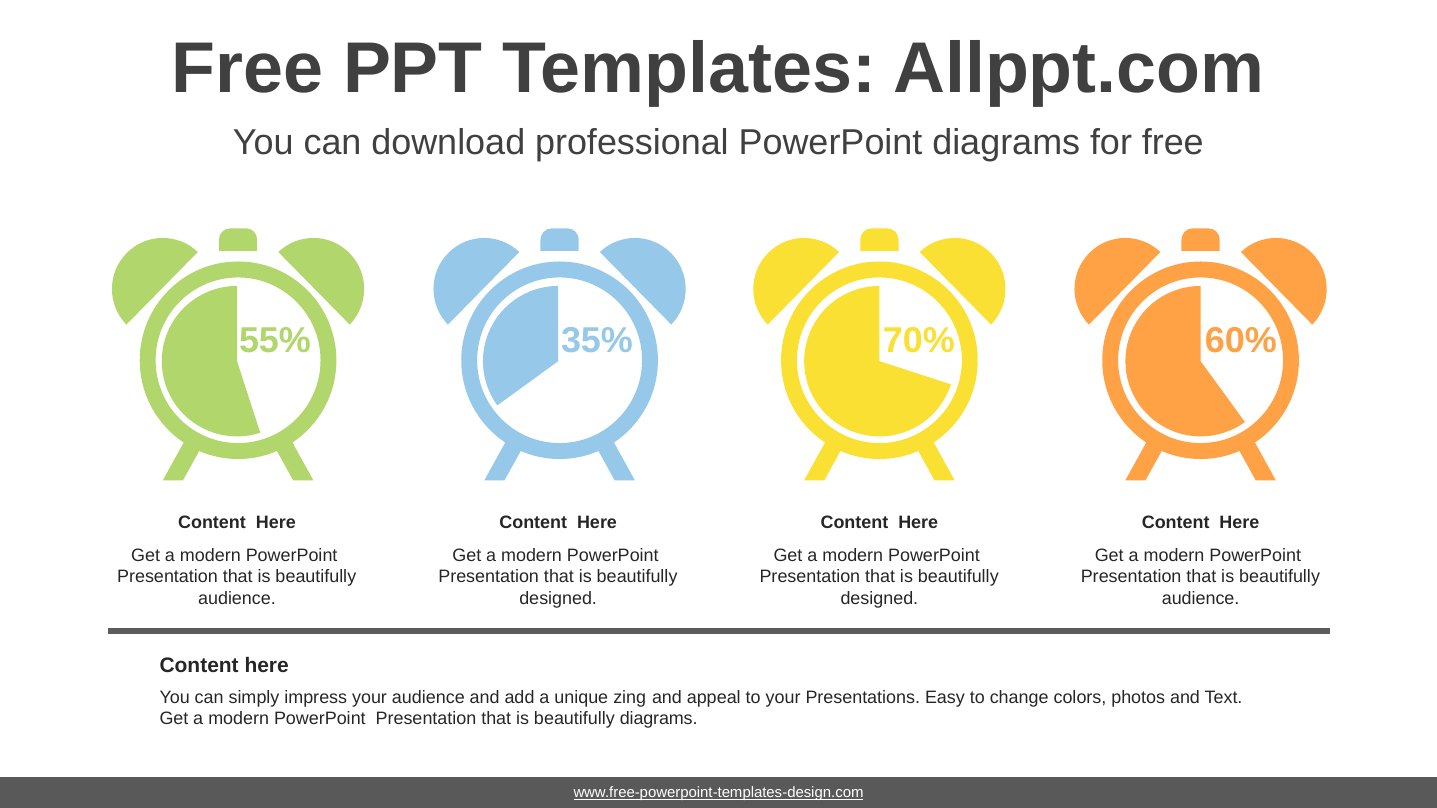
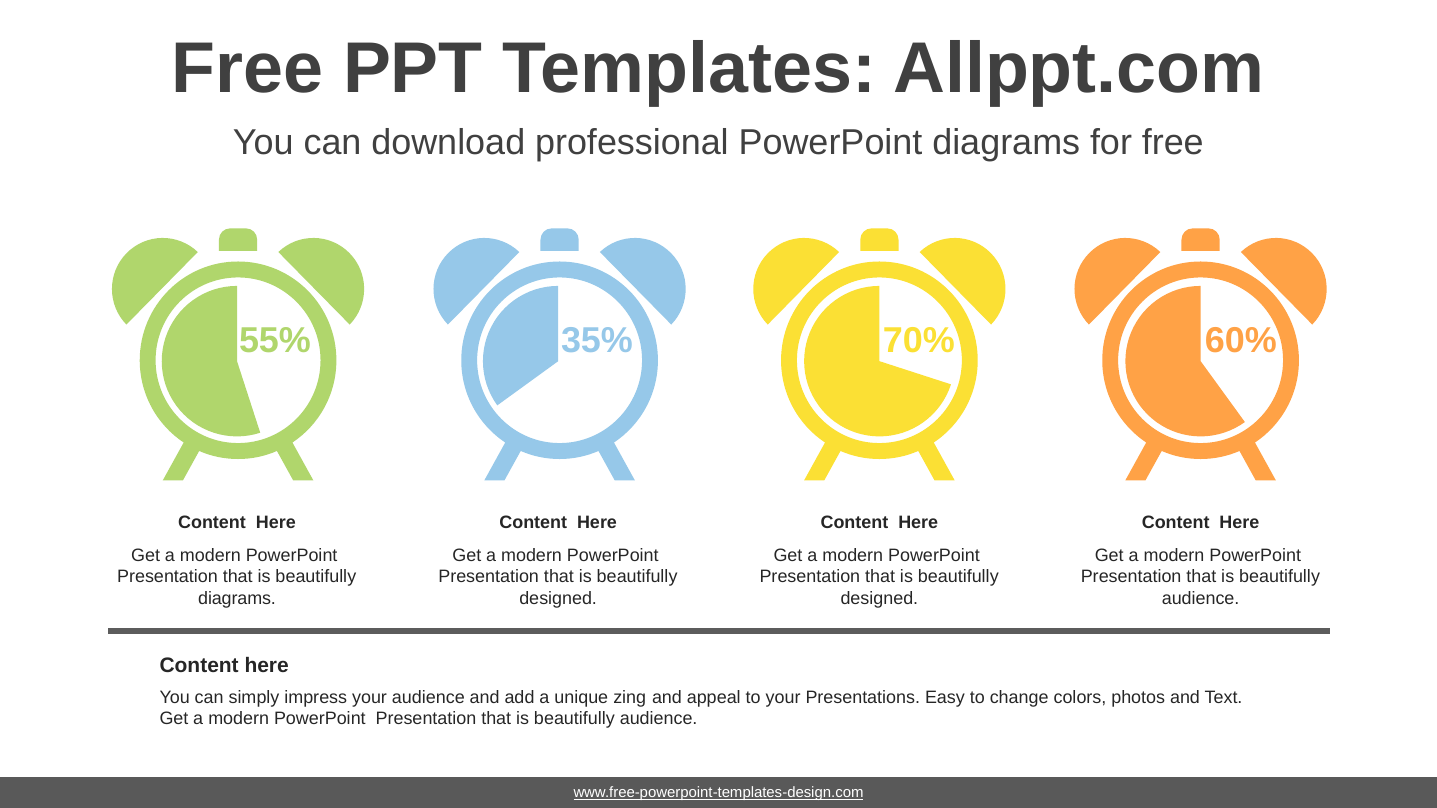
audience at (237, 599): audience -> diagrams
diagrams at (659, 719): diagrams -> audience
